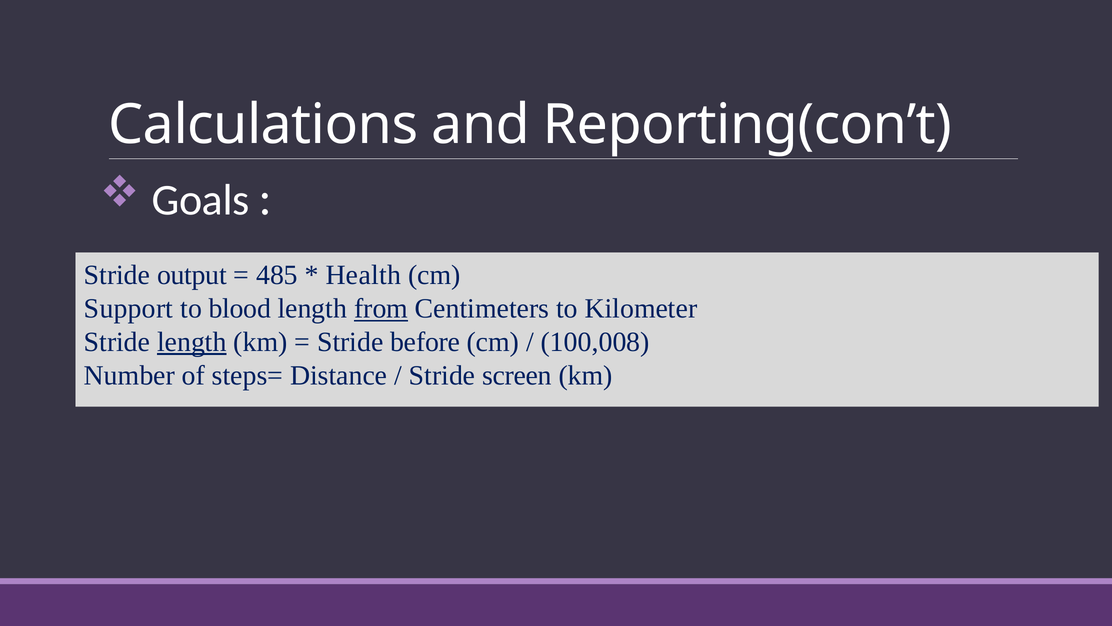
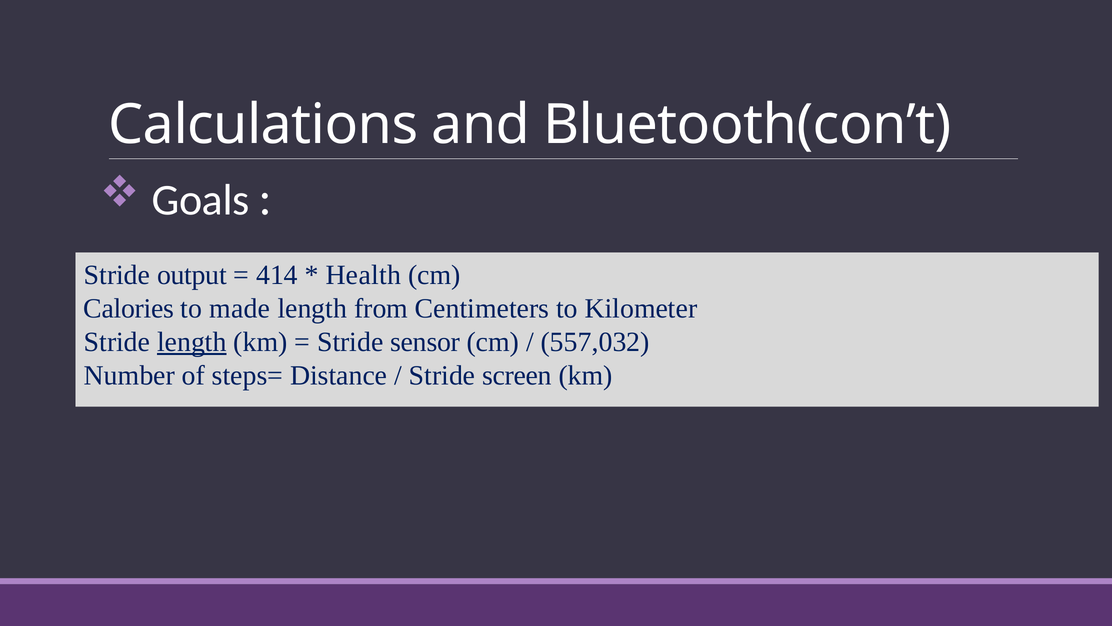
Reporting(con’t: Reporting(con’t -> Bluetooth(con’t
485: 485 -> 414
Support: Support -> Calories
blood: blood -> made
from underline: present -> none
before: before -> sensor
100,008: 100,008 -> 557,032
